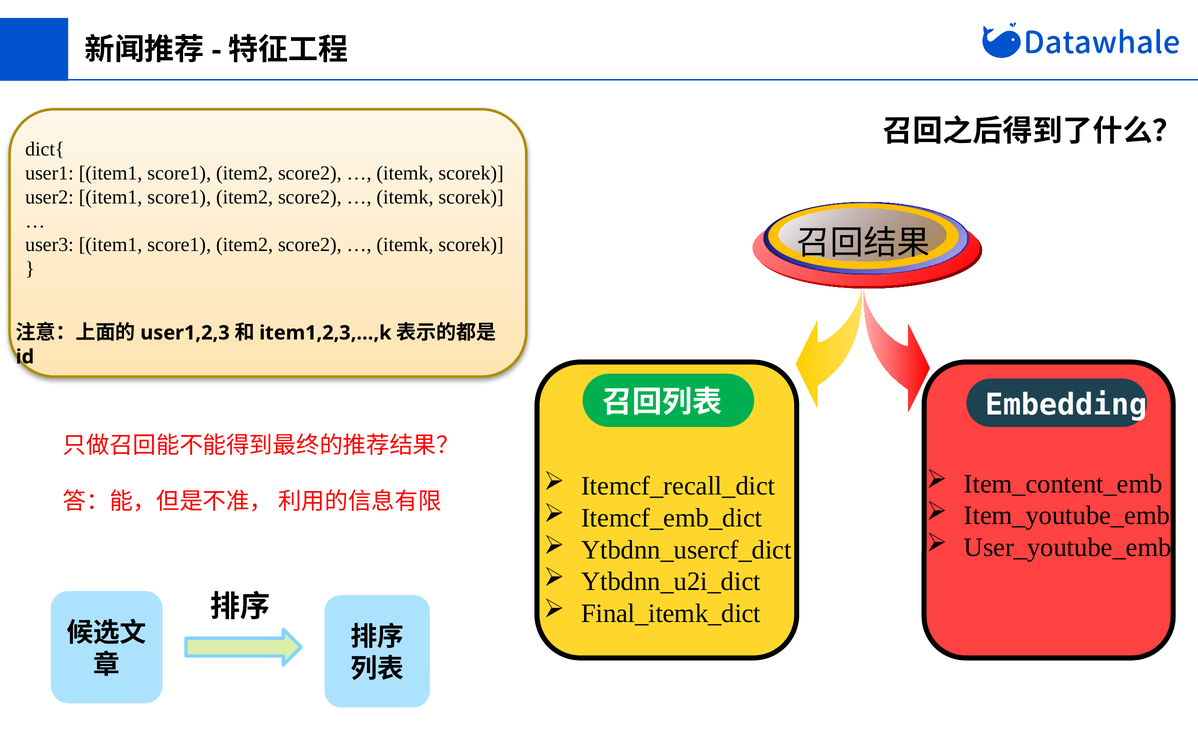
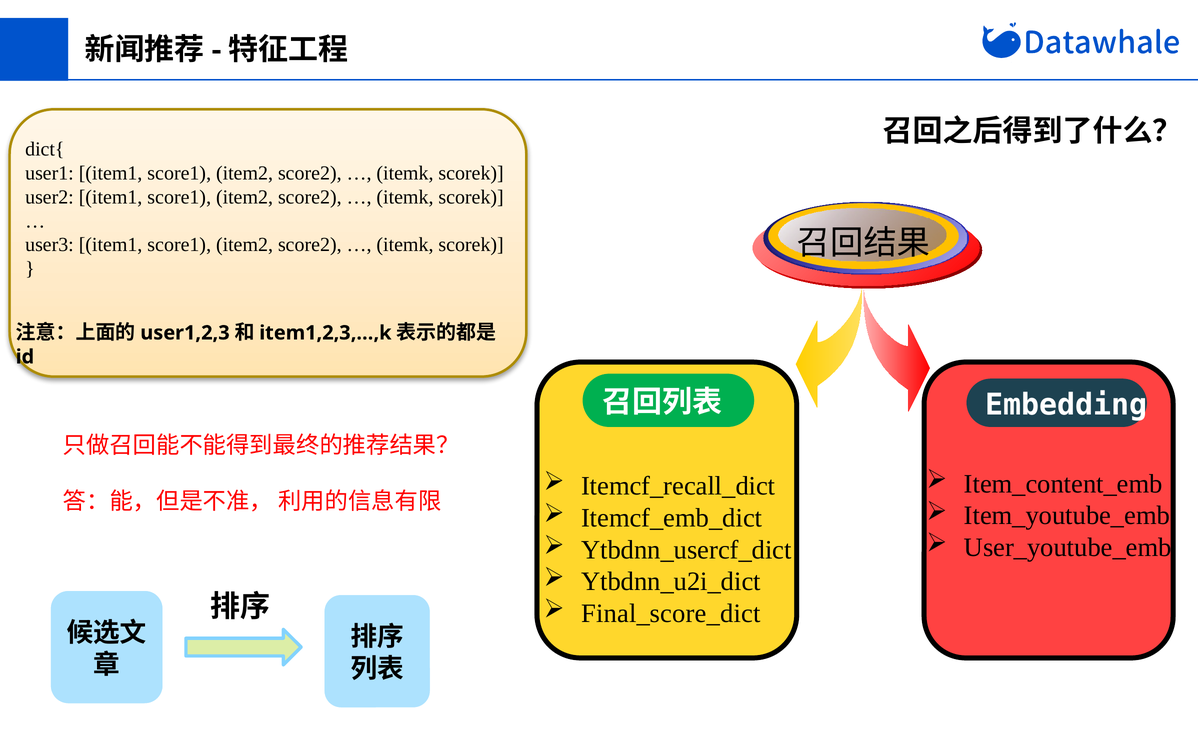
Final_itemk_dict: Final_itemk_dict -> Final_score_dict
